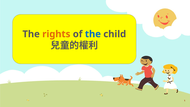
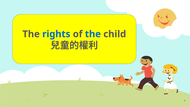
rights colour: orange -> blue
